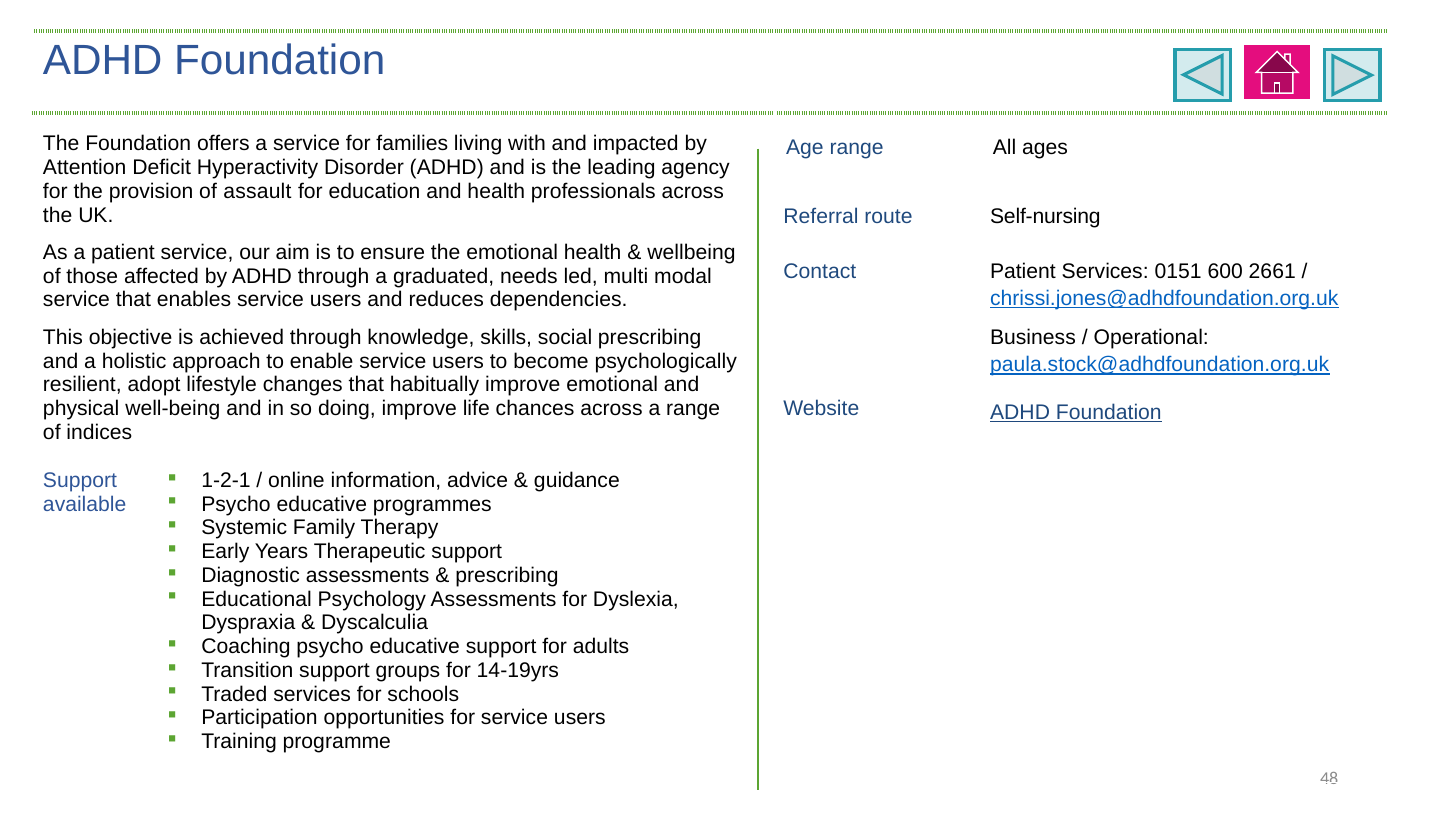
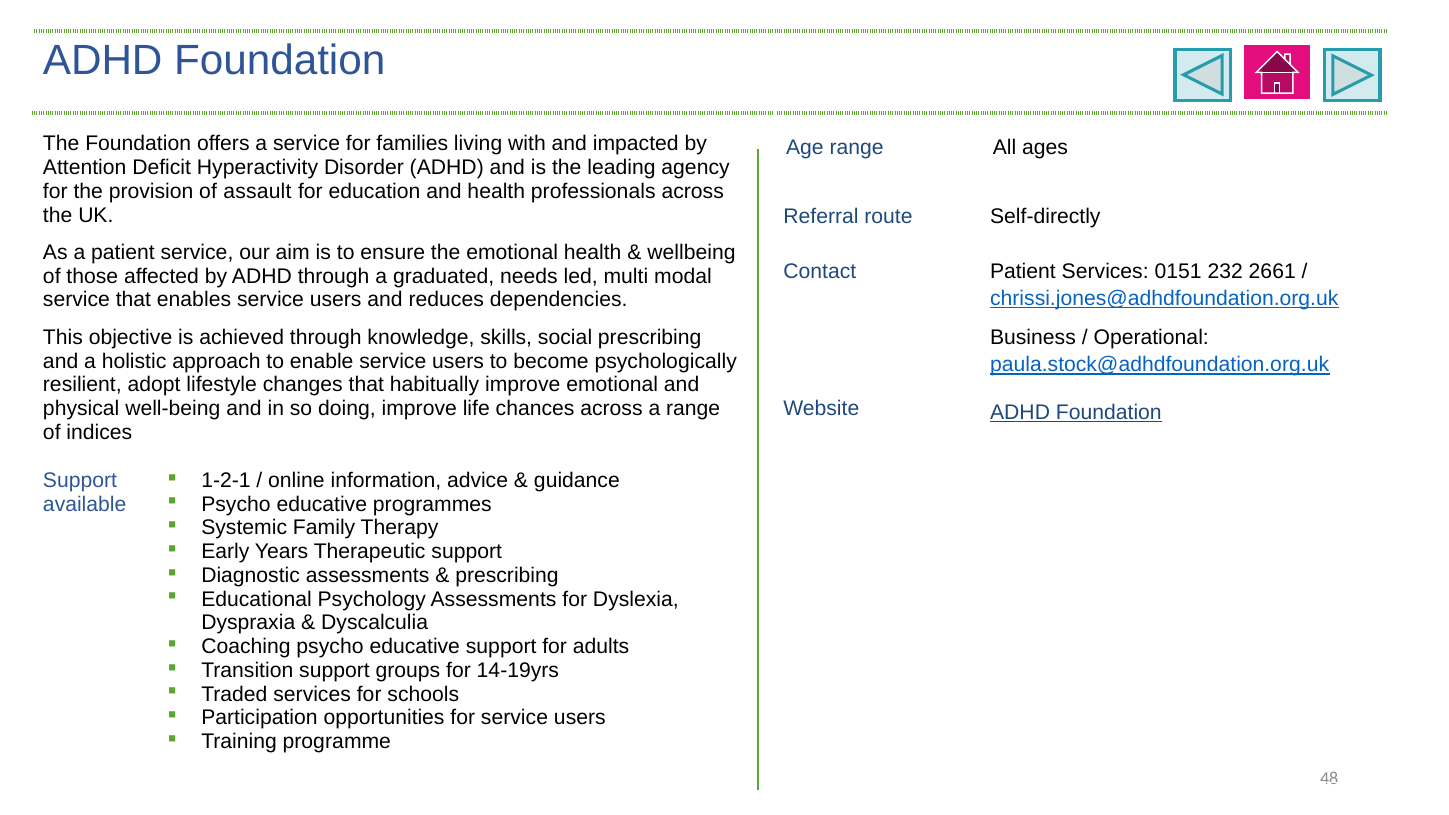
Self-nursing: Self-nursing -> Self-directly
600: 600 -> 232
